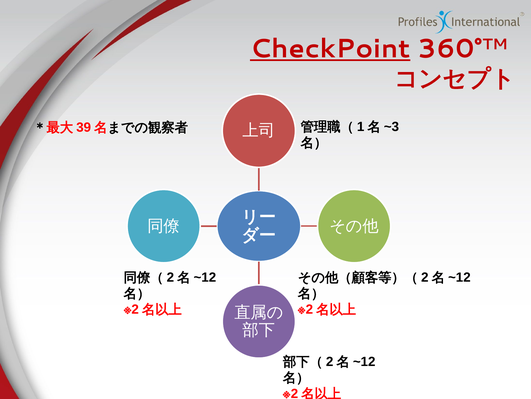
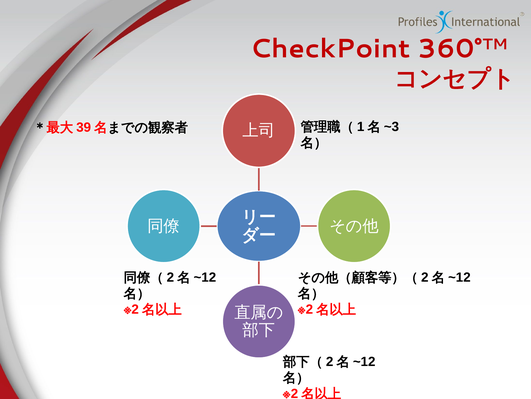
CheckPoint underline: present -> none
